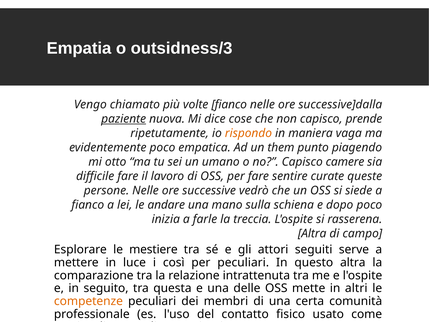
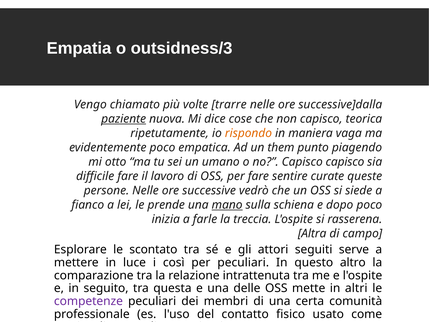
volte fianco: fianco -> trarre
prende: prende -> teorica
Capisco camere: camere -> capisco
andare: andare -> prende
mano underline: none -> present
mestiere: mestiere -> scontato
questo altra: altra -> altro
competenze colour: orange -> purple
